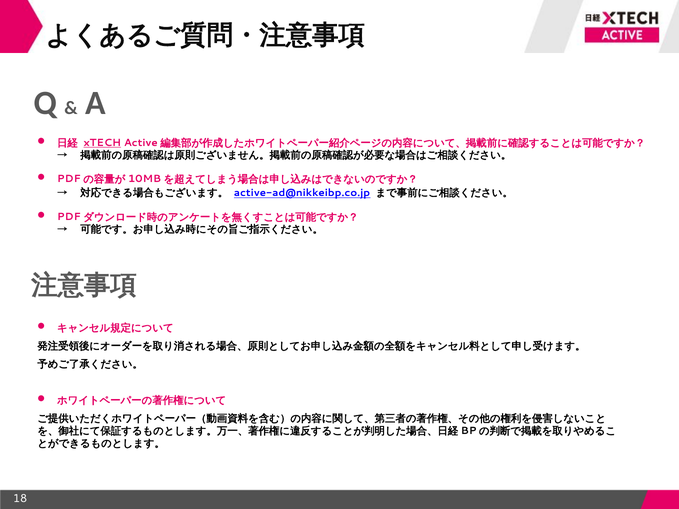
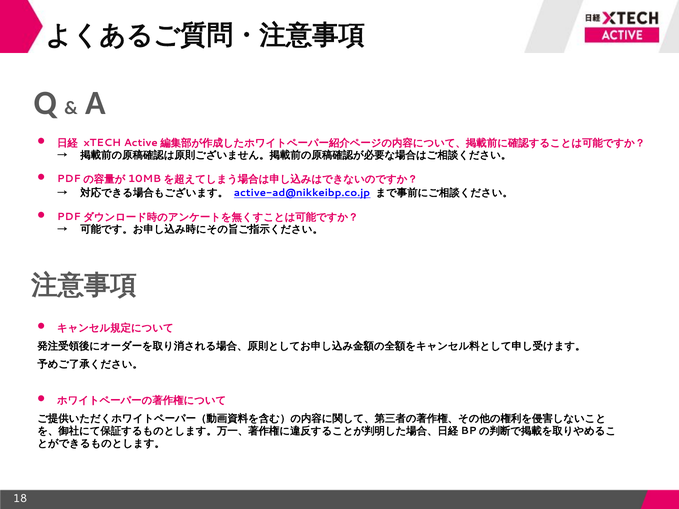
xTECH underline: present -> none
